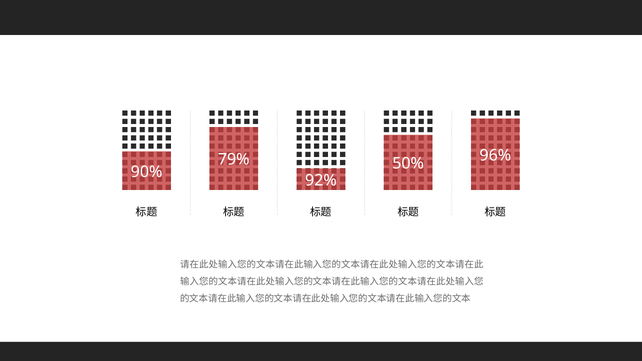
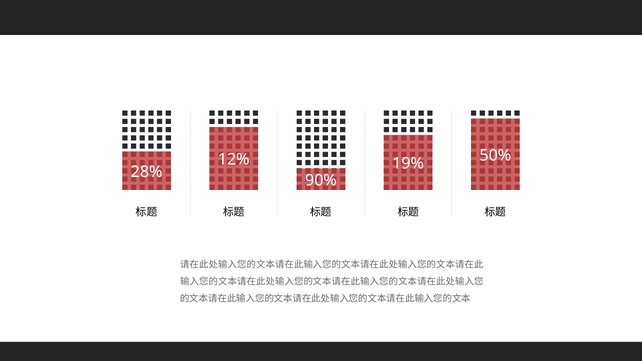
96%: 96% -> 50%
79%: 79% -> 12%
50%: 50% -> 19%
90%: 90% -> 28%
92%: 92% -> 90%
